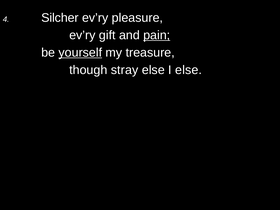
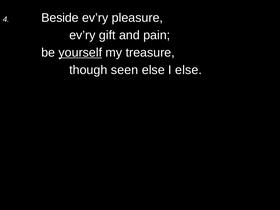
Silcher: Silcher -> Beside
pain underline: present -> none
stray: stray -> seen
